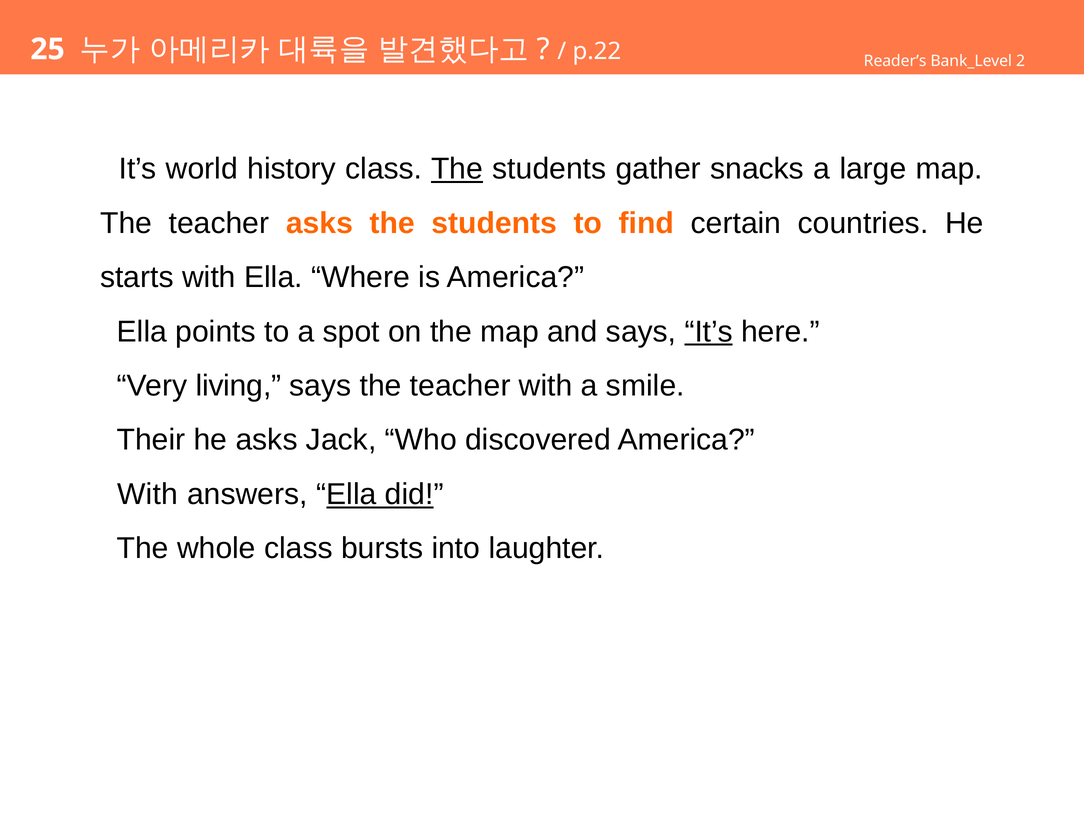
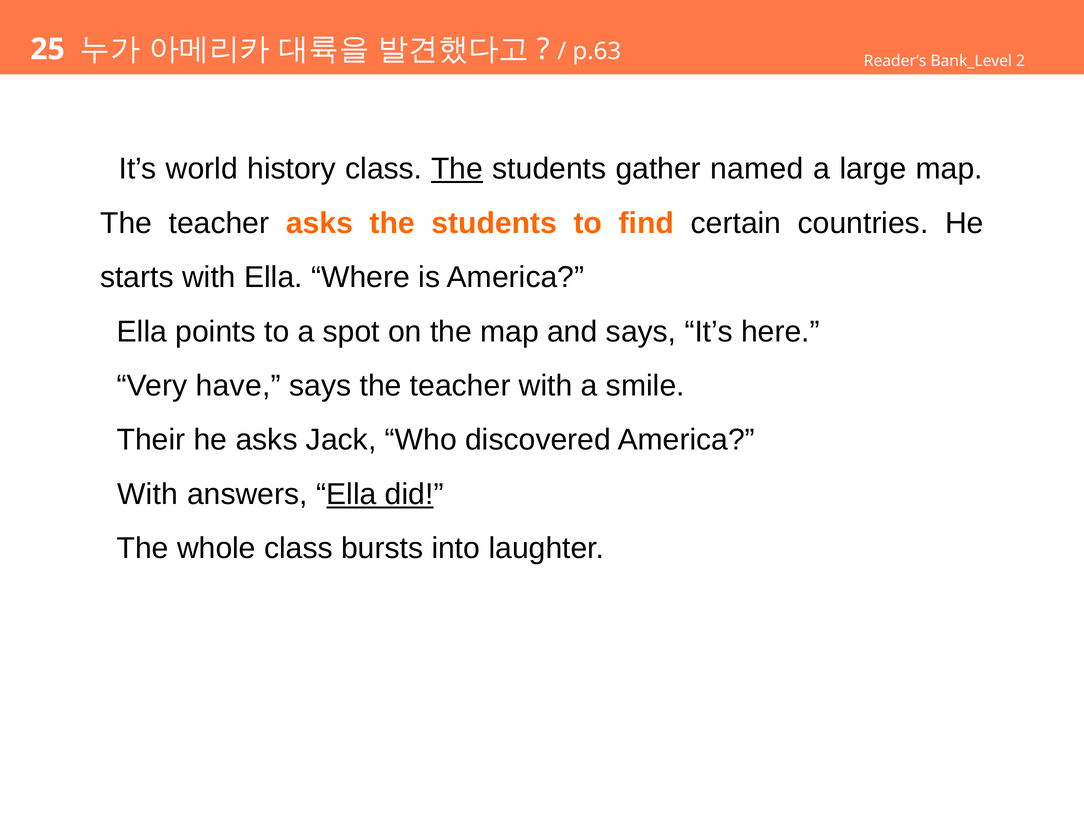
p.22: p.22 -> p.63
snacks: snacks -> named
It’s at (709, 332) underline: present -> none
living: living -> have
